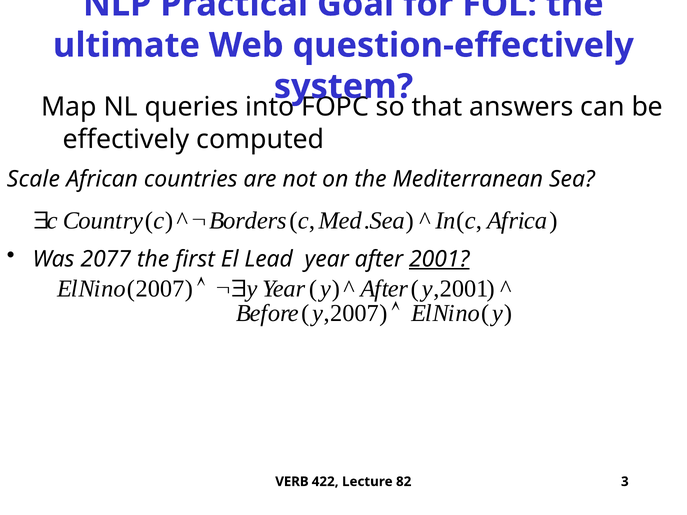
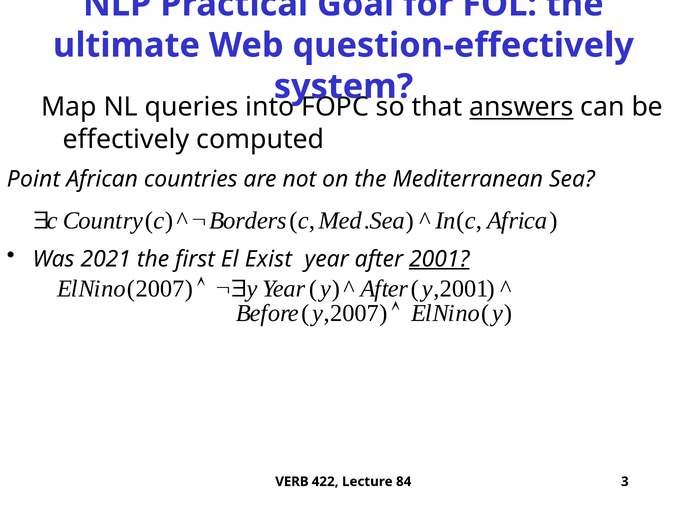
answers underline: none -> present
Scale: Scale -> Point
2077: 2077 -> 2021
Lead: Lead -> Exist
82: 82 -> 84
